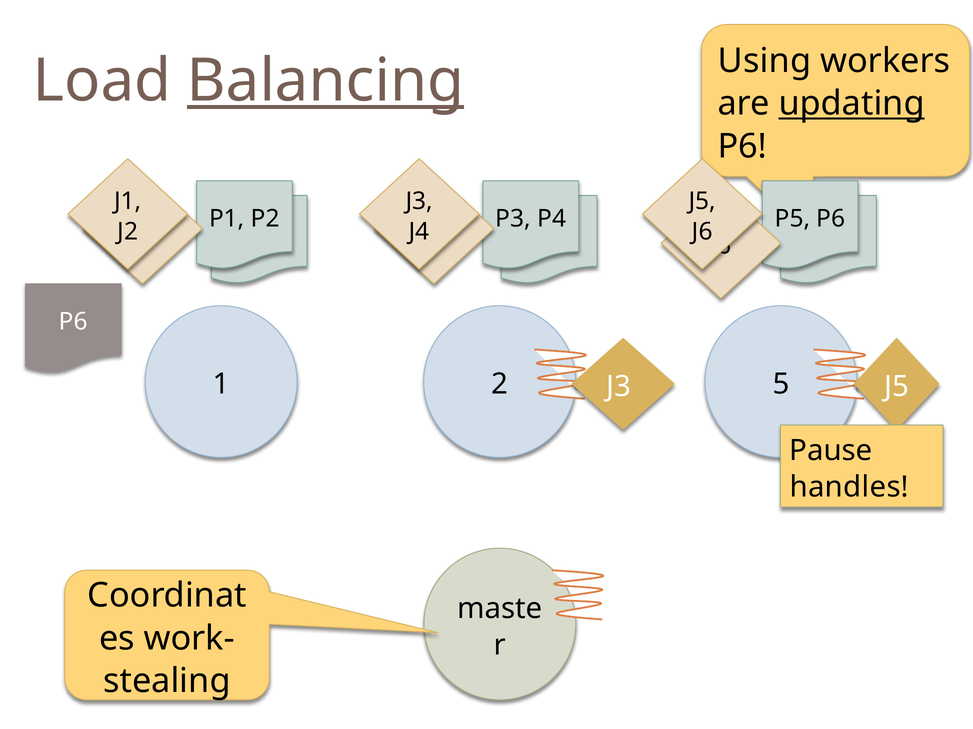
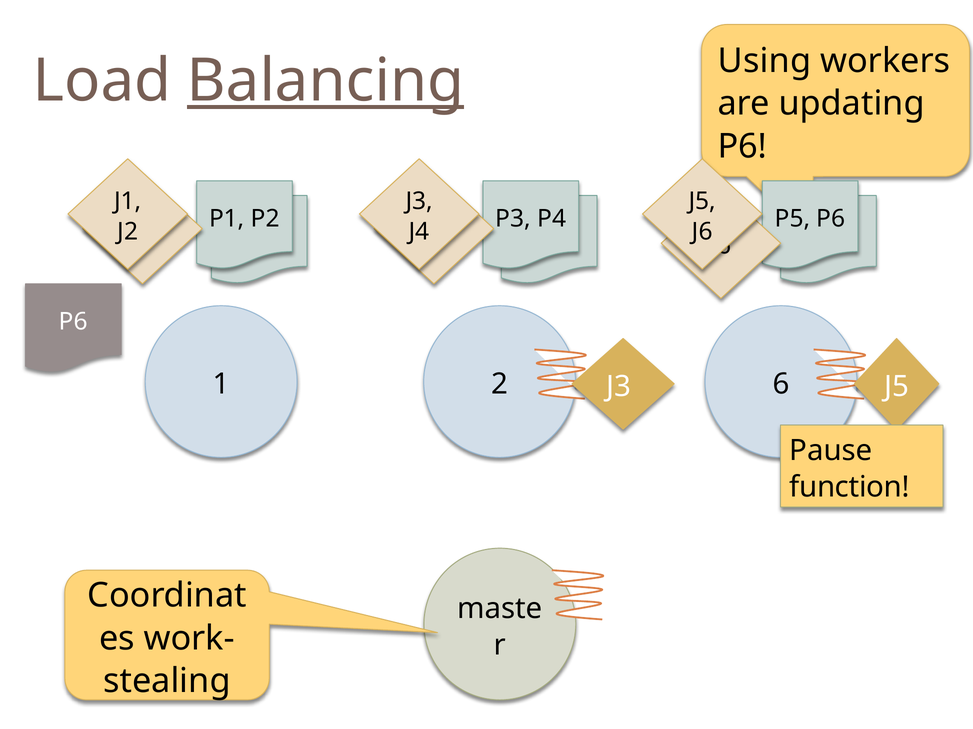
updating underline: present -> none
5: 5 -> 6
handles: handles -> function
